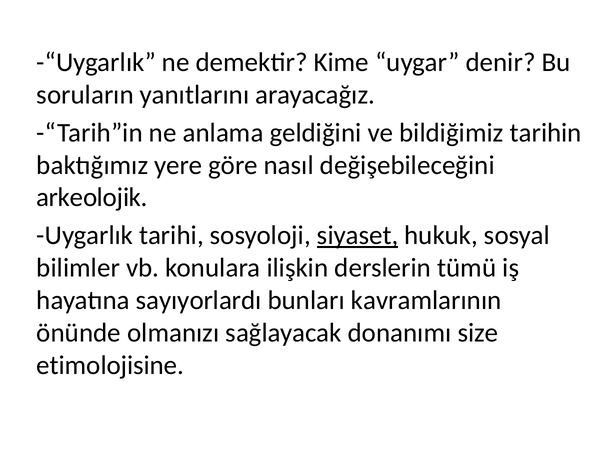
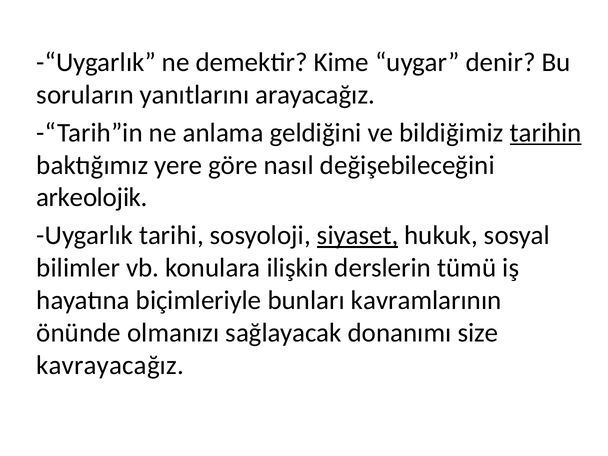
tarihin underline: none -> present
sayıyorlardı: sayıyorlardı -> biçimleriyle
etimolojisine: etimolojisine -> kavrayacağız
